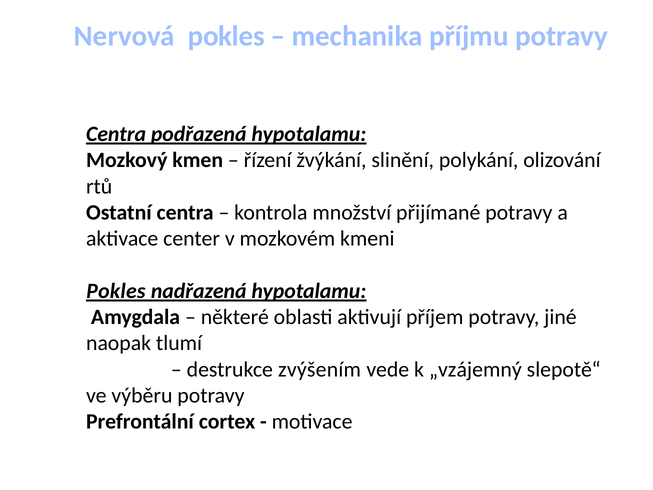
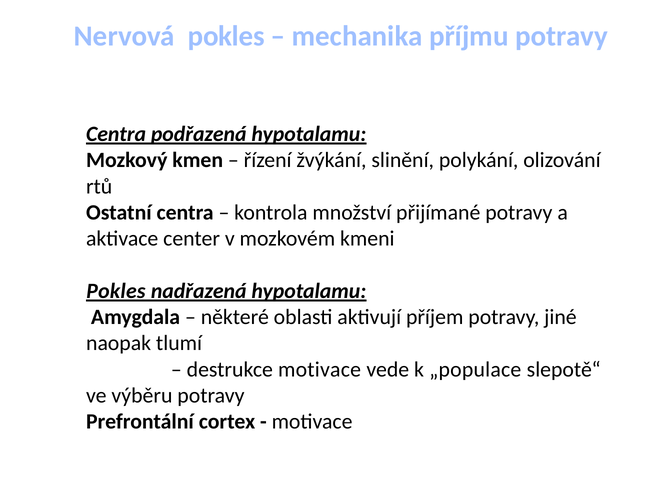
destrukce zvýšením: zvýšením -> motivace
„vzájemný: „vzájemný -> „populace
